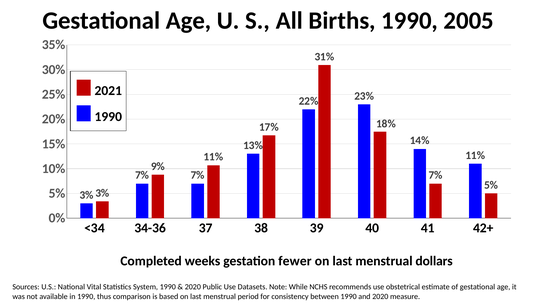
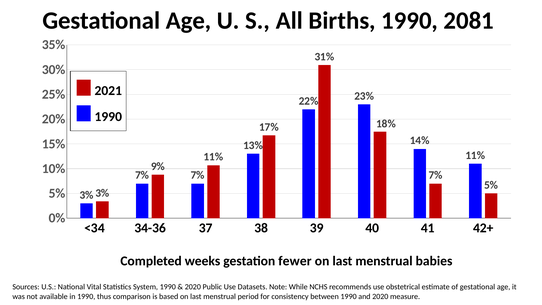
2005: 2005 -> 2081
dollars: dollars -> babies
